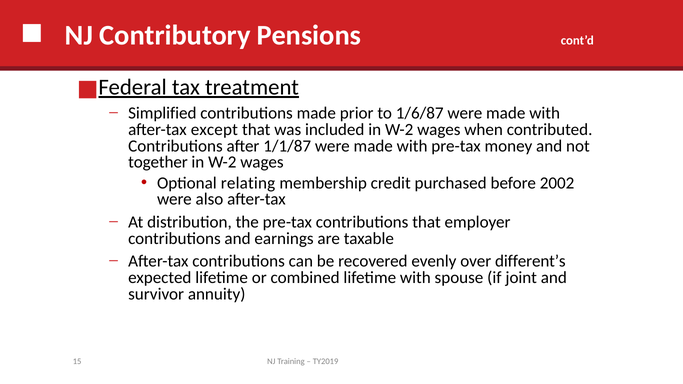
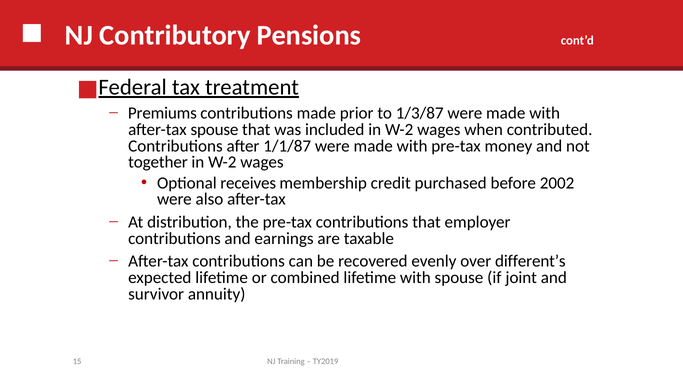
Simplified: Simplified -> Premiums
1/6/87: 1/6/87 -> 1/3/87
after-tax except: except -> spouse
relating: relating -> receives
